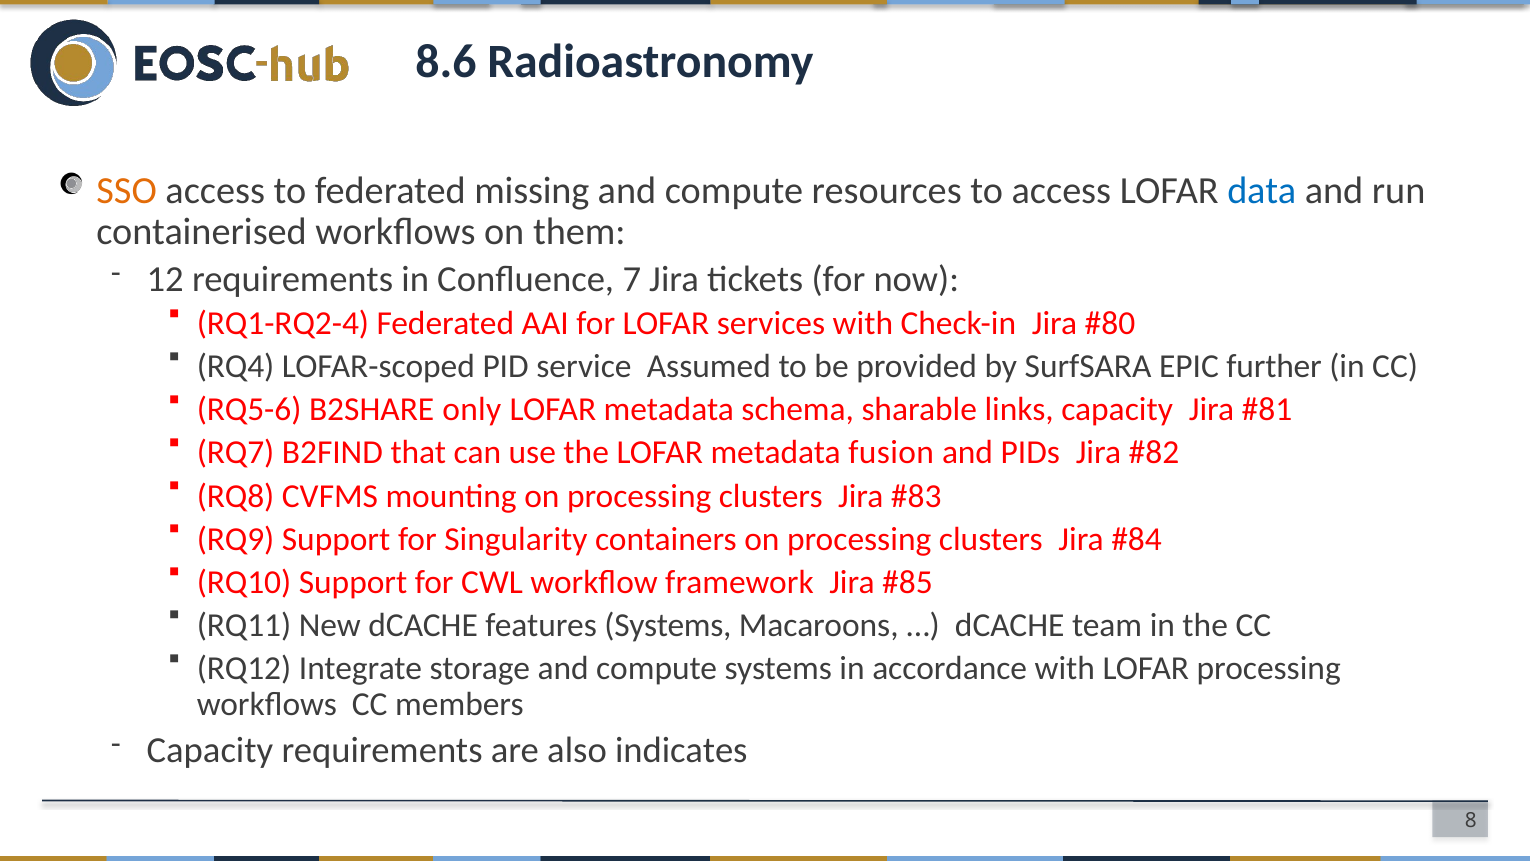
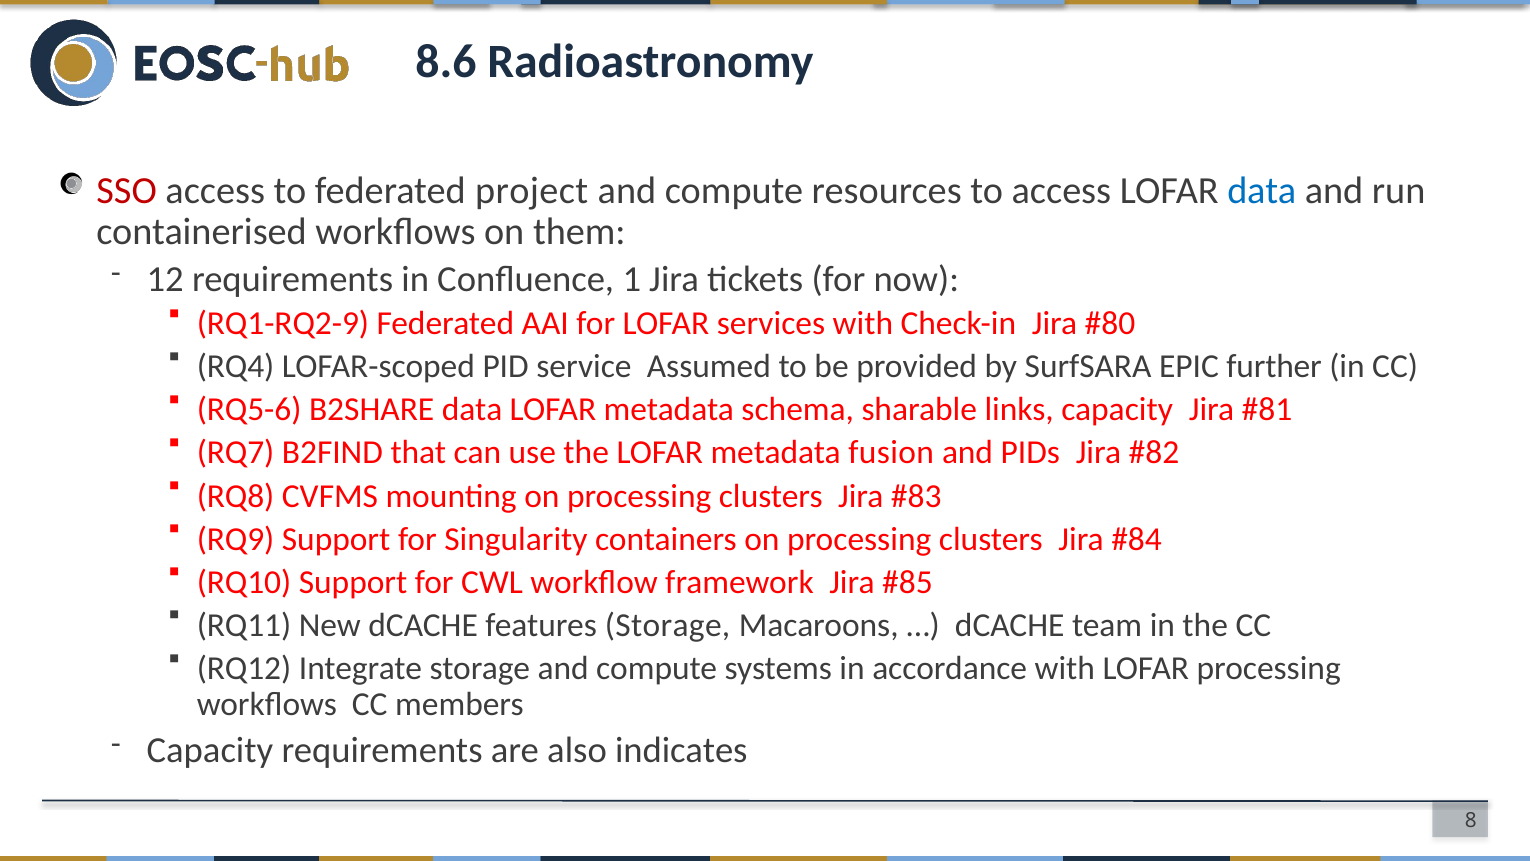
SSO colour: orange -> red
missing: missing -> project
7: 7 -> 1
RQ1-RQ2-4: RQ1-RQ2-4 -> RQ1-RQ2-9
B2SHARE only: only -> data
features Systems: Systems -> Storage
